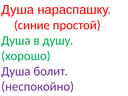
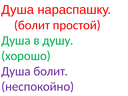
синие at (32, 25): синие -> болит
